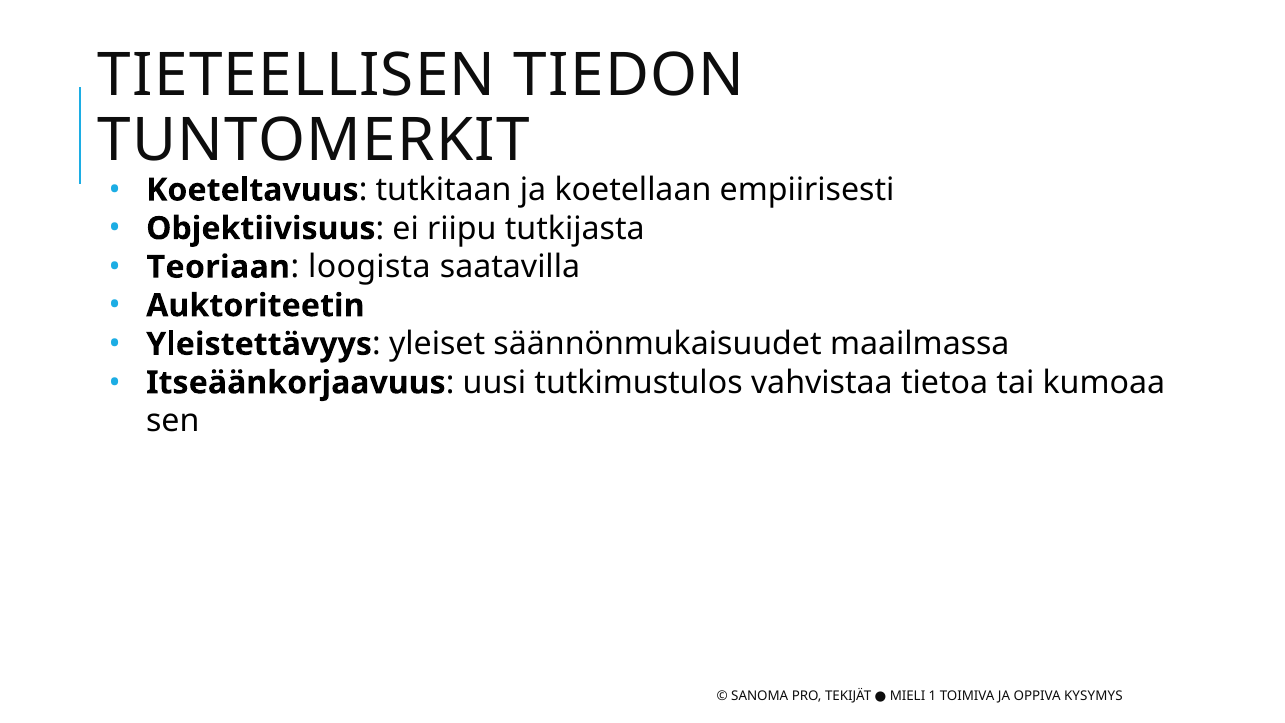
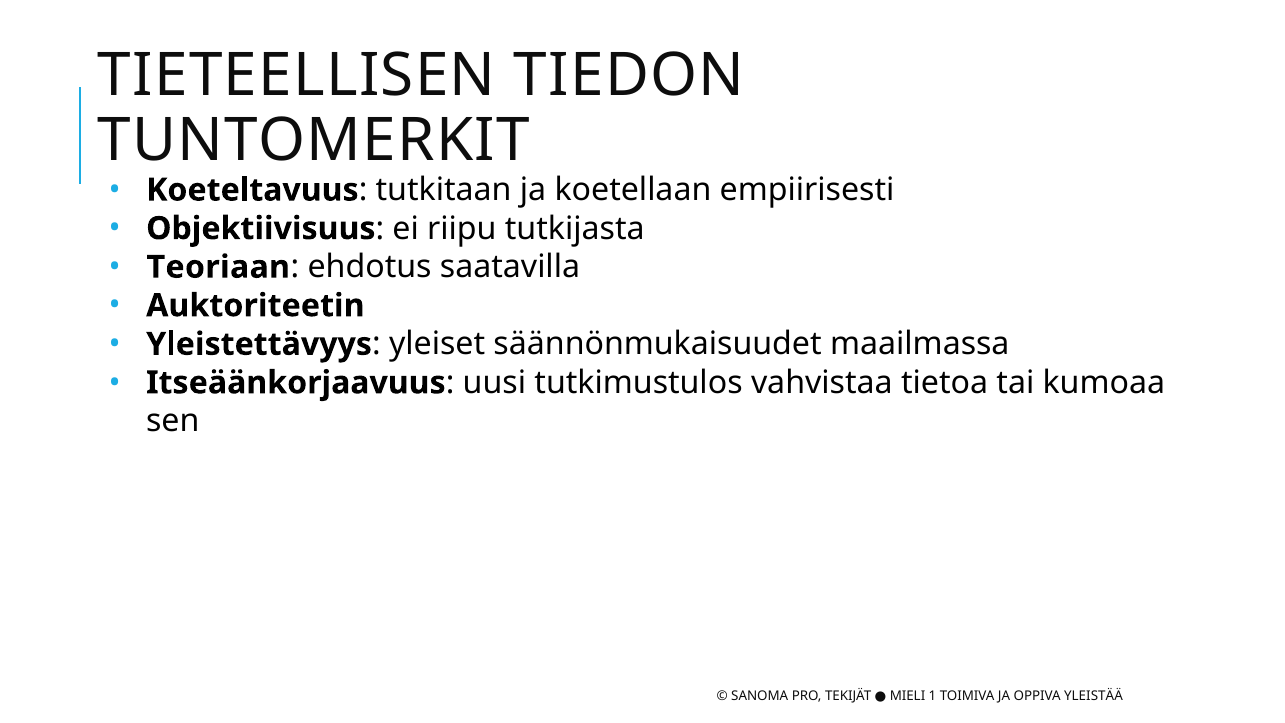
loogista: loogista -> ehdotus
KYSYMYS: KYSYMYS -> YLEISTÄÄ
